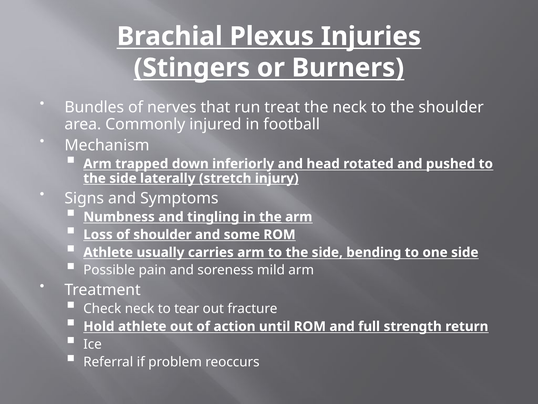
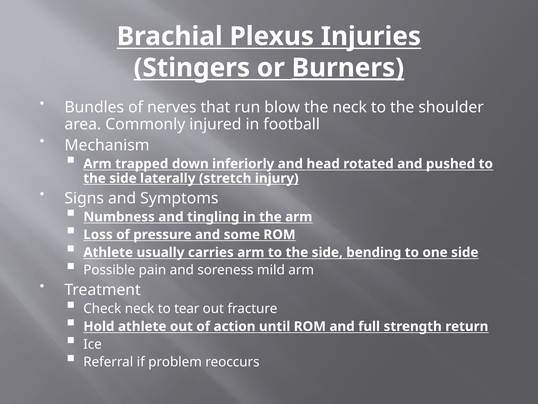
Burners underline: none -> present
treat: treat -> blow
of shoulder: shoulder -> pressure
